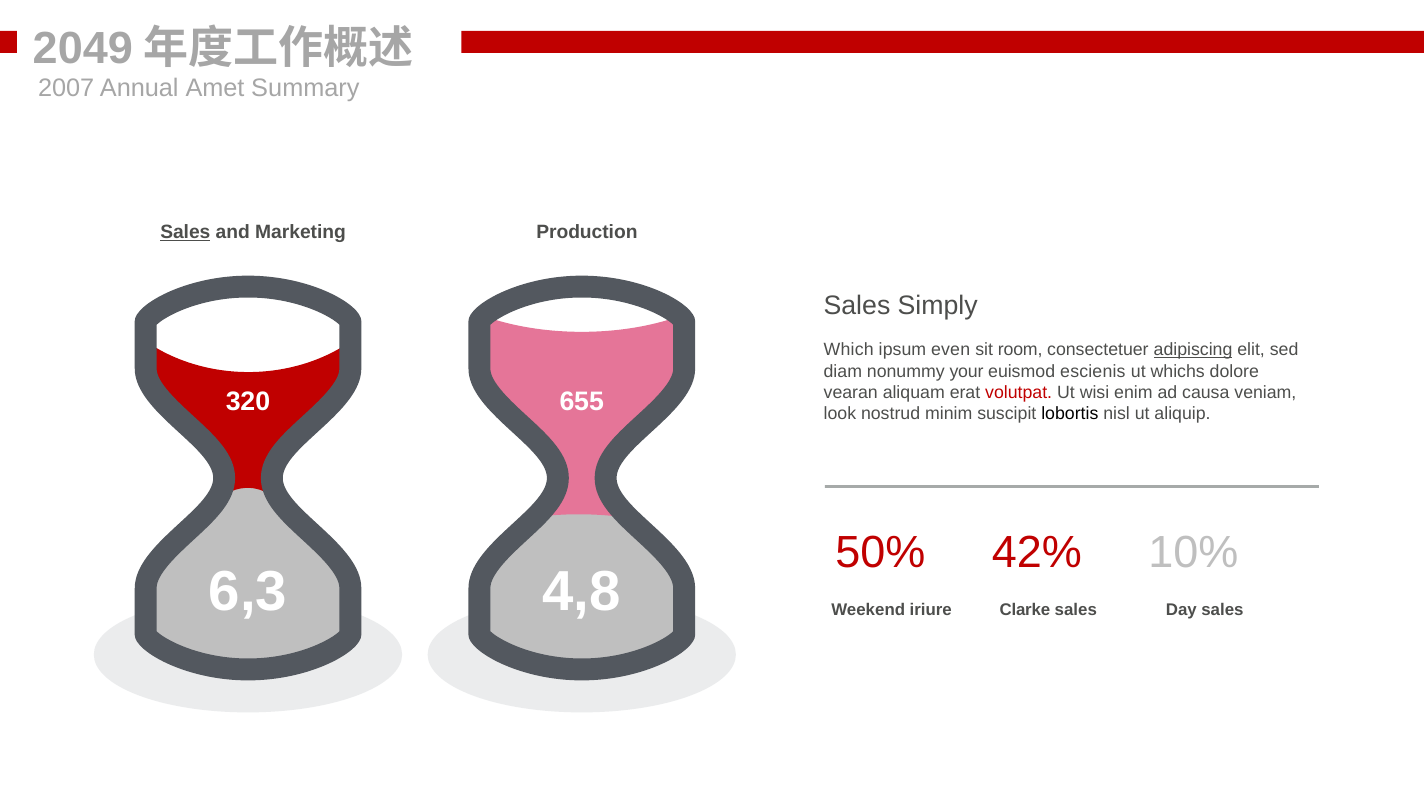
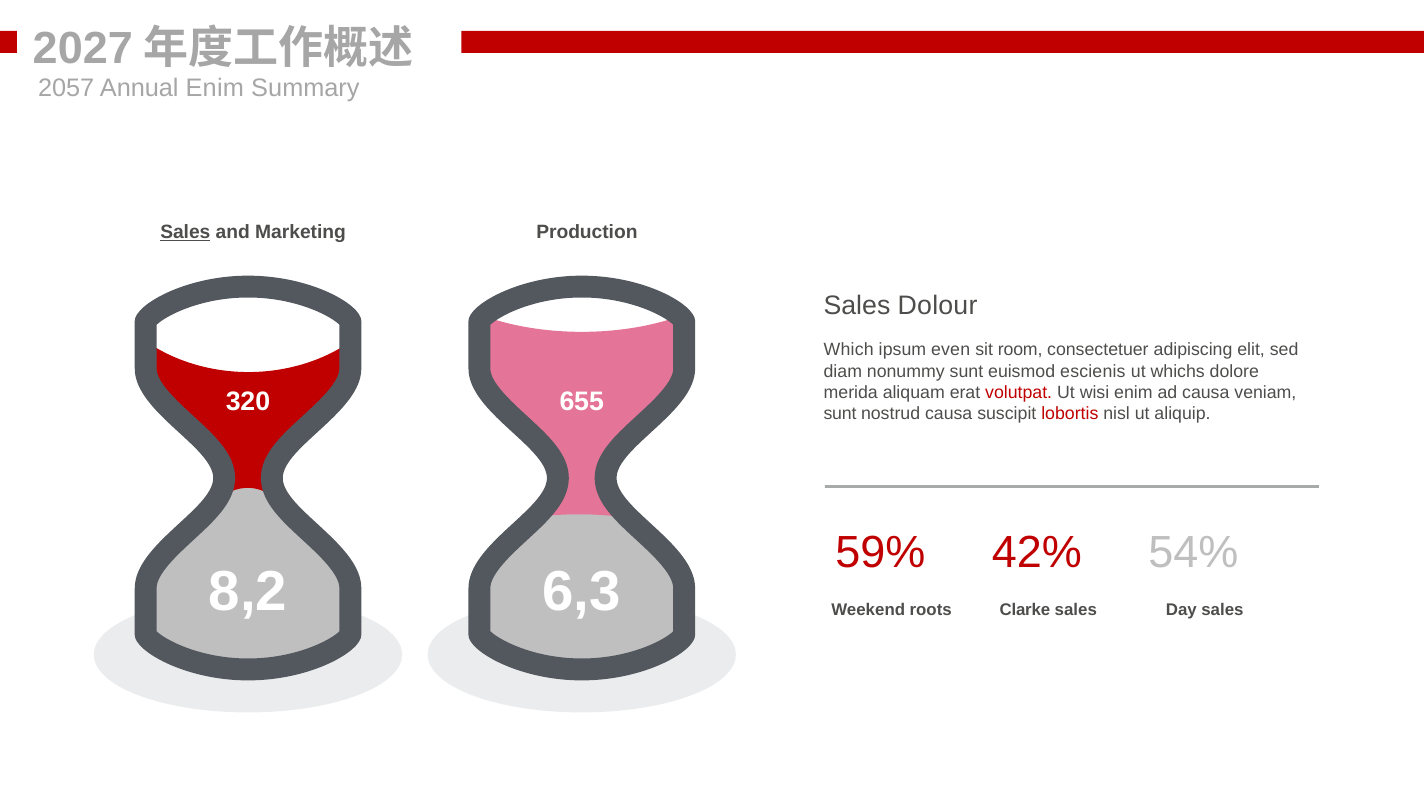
2049: 2049 -> 2027
2007: 2007 -> 2057
Annual Amet: Amet -> Enim
Simply: Simply -> Dolour
adipiscing underline: present -> none
nonummy your: your -> sunt
vearan: vearan -> merida
look at (840, 414): look -> sunt
nostrud minim: minim -> causa
lobortis colour: black -> red
50%: 50% -> 59%
10%: 10% -> 54%
6,3: 6,3 -> 8,2
4,8: 4,8 -> 6,3
iriure: iriure -> roots
